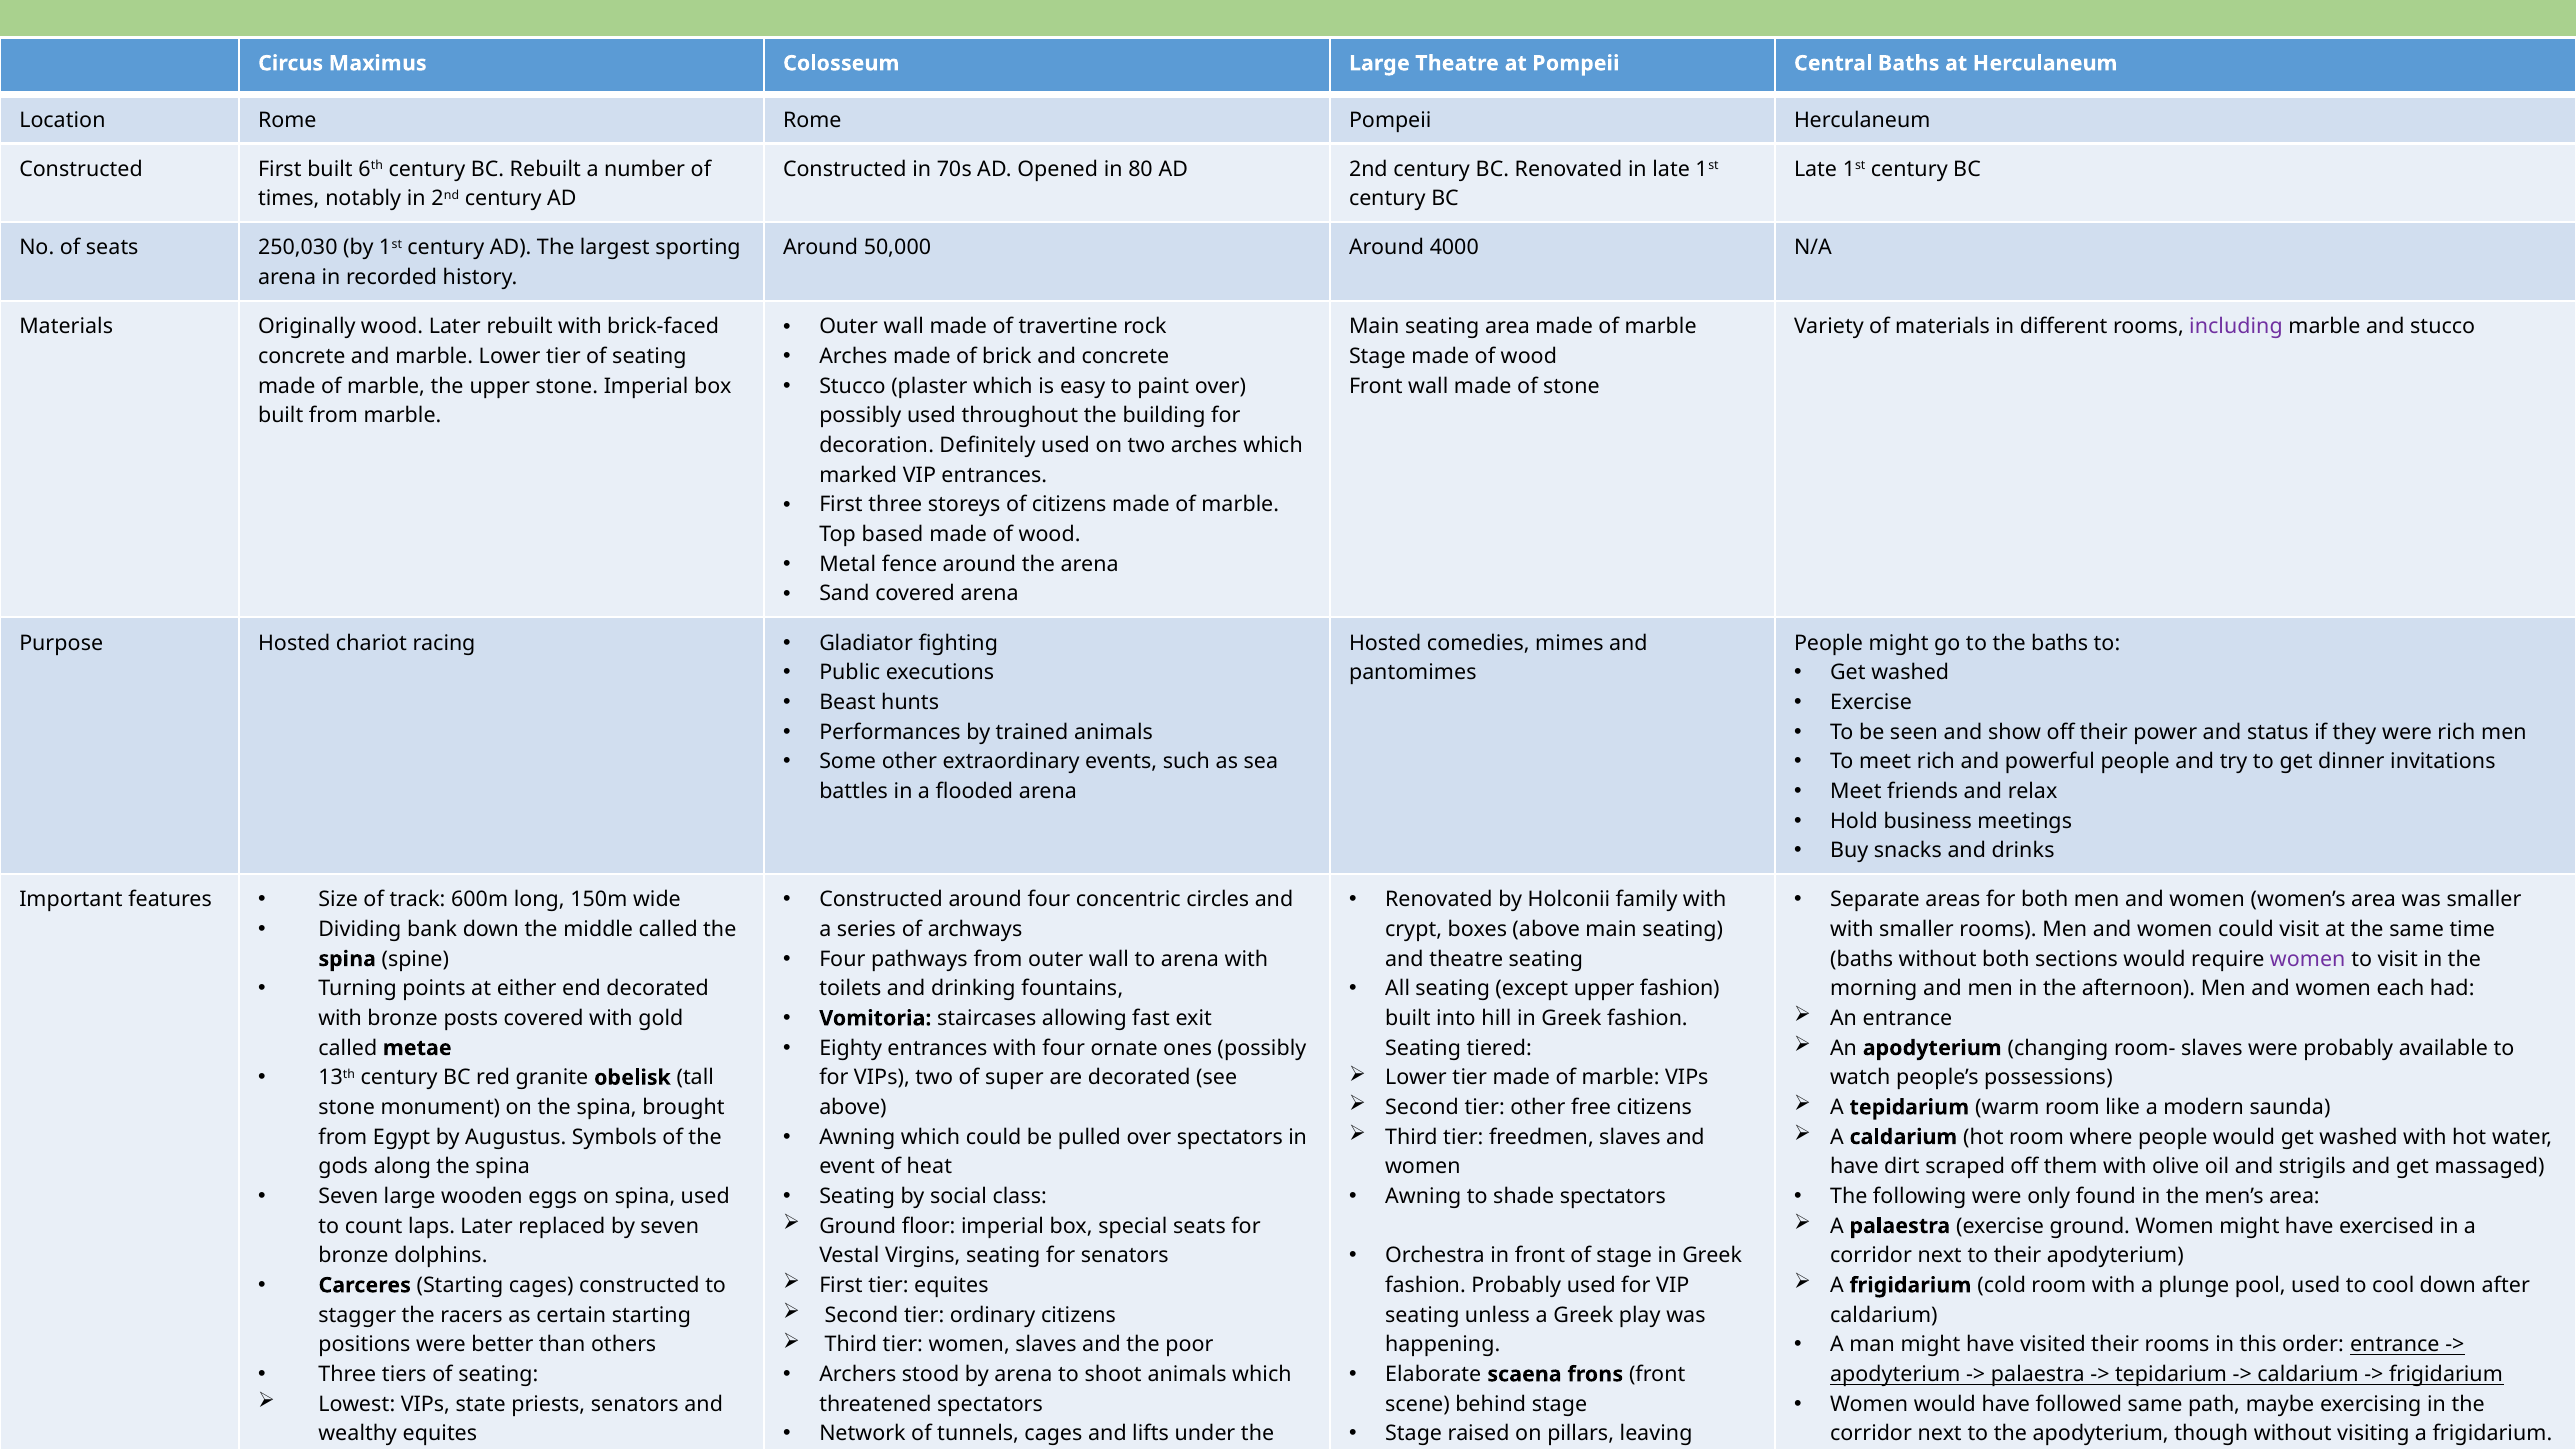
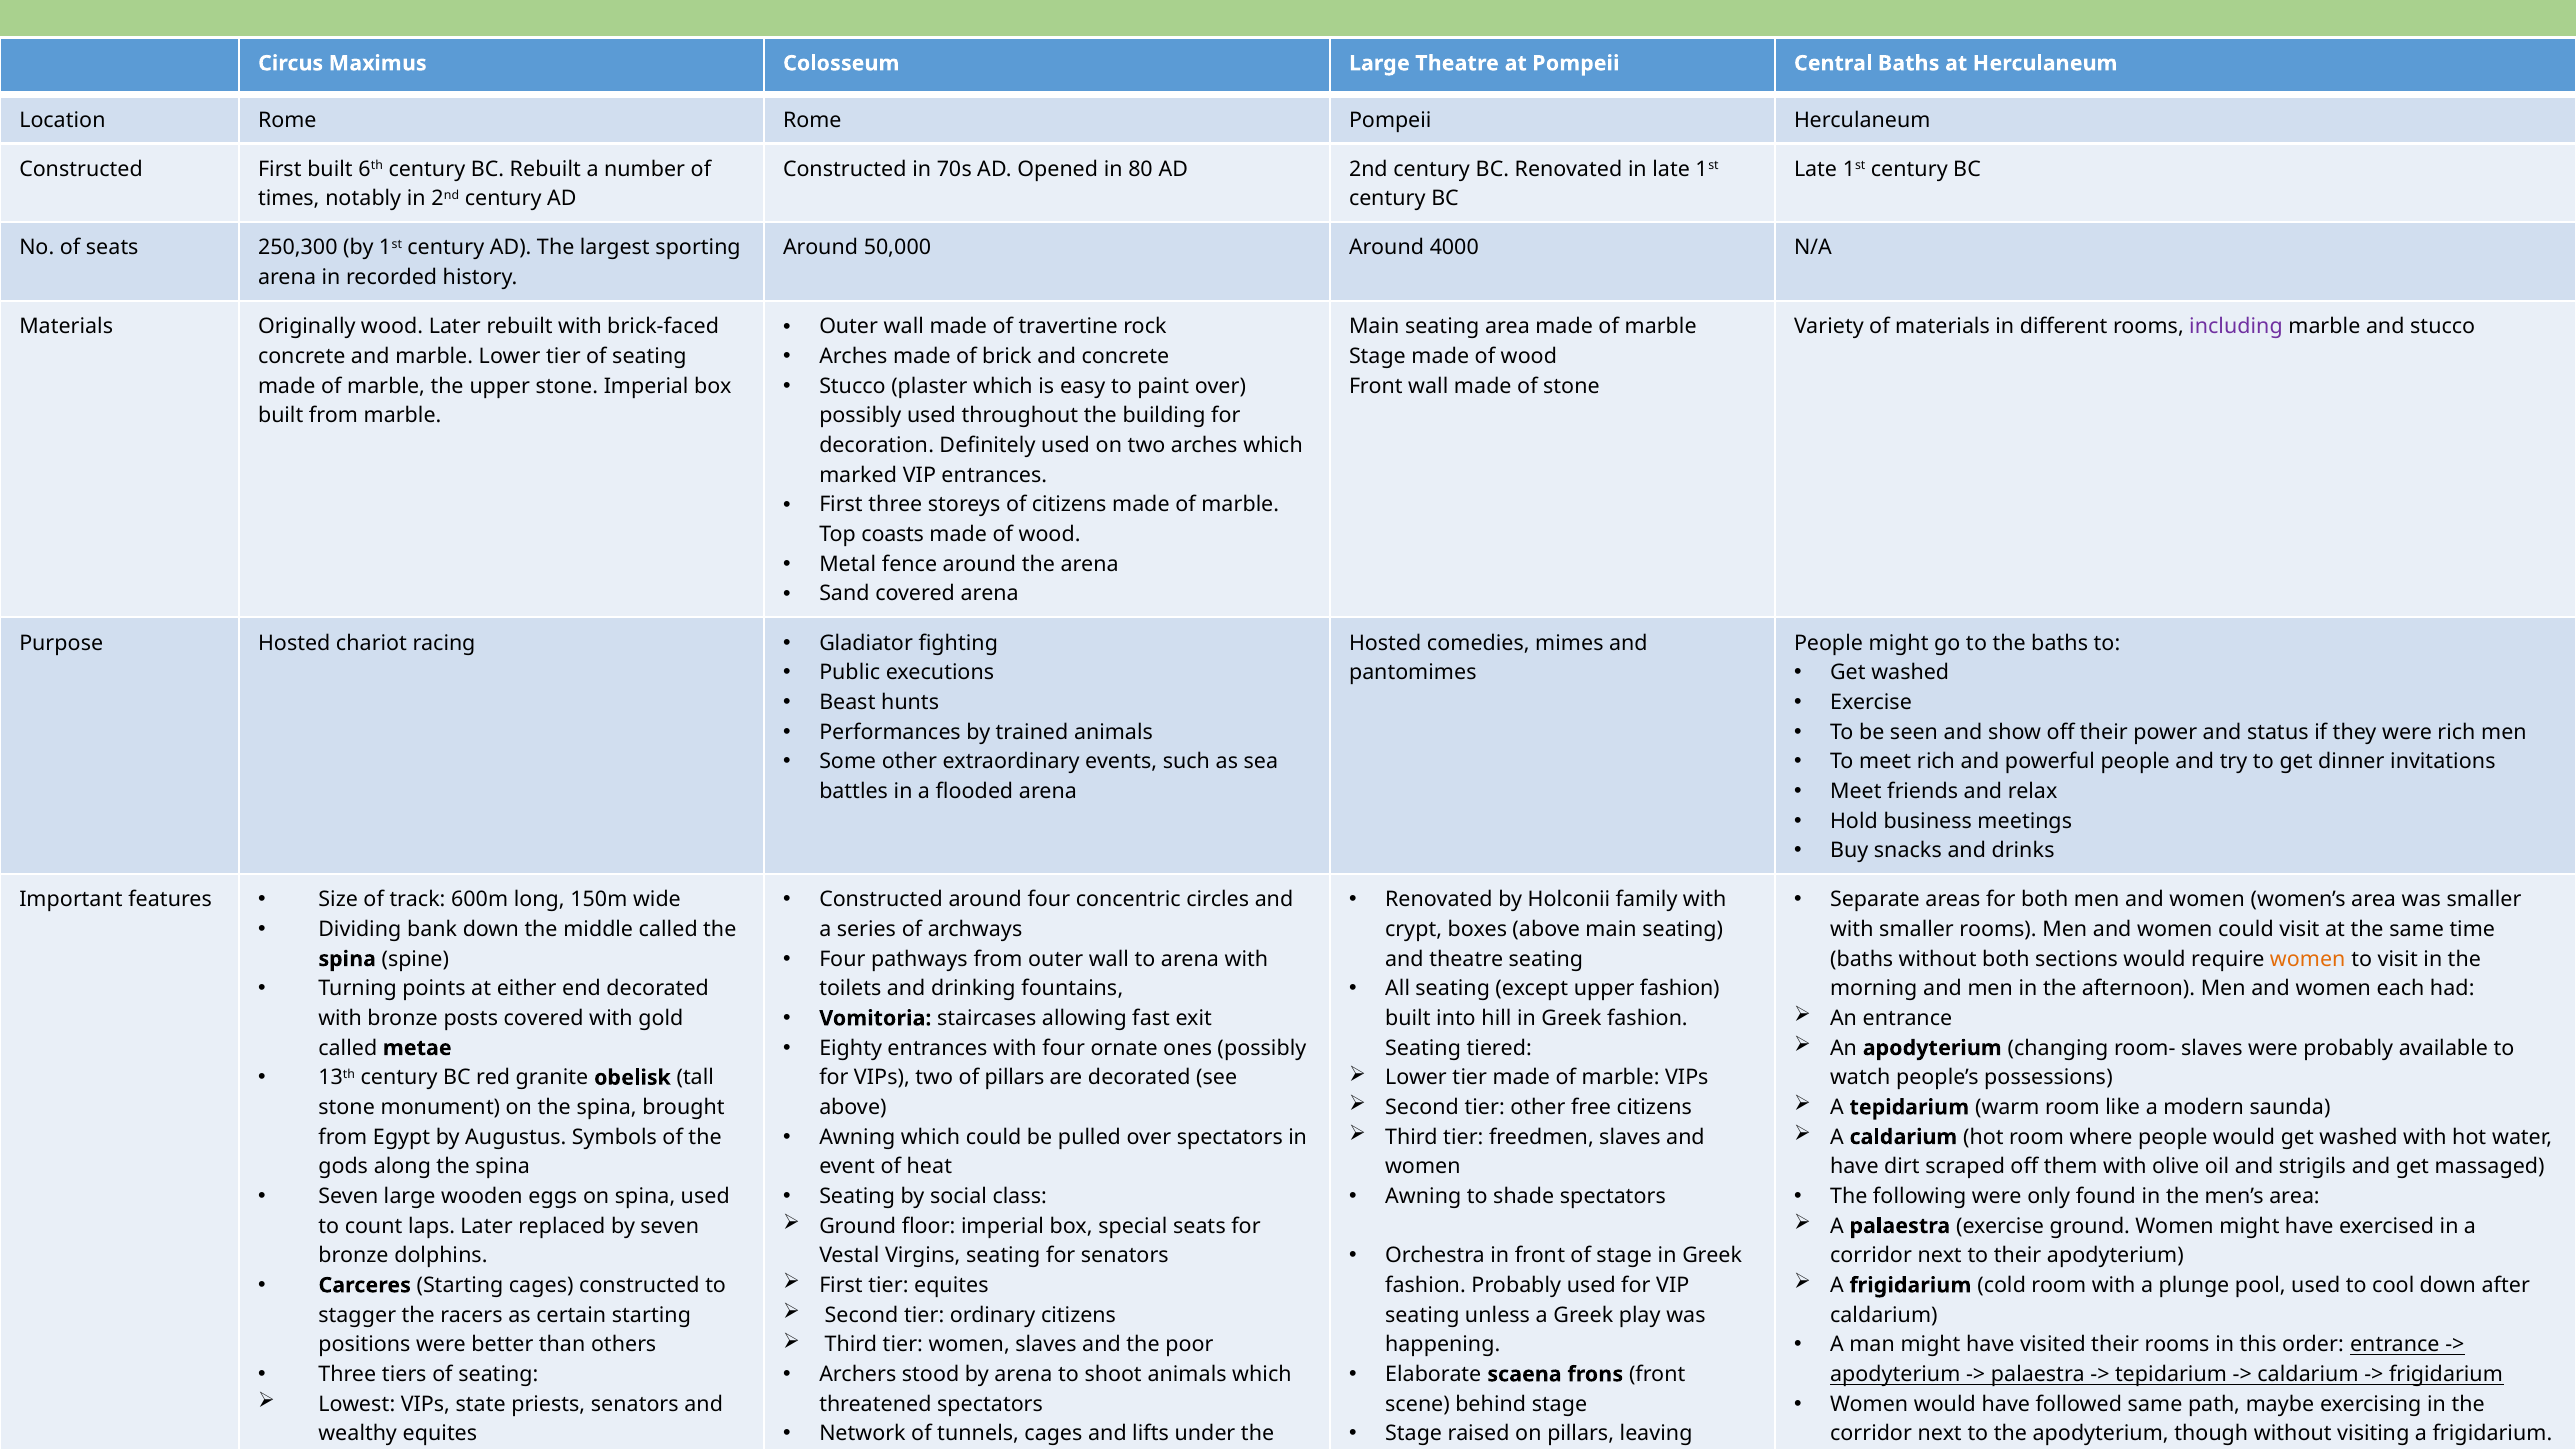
250,030: 250,030 -> 250,300
based: based -> coasts
women at (2308, 959) colour: purple -> orange
of super: super -> pillars
